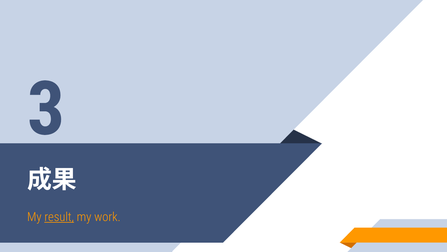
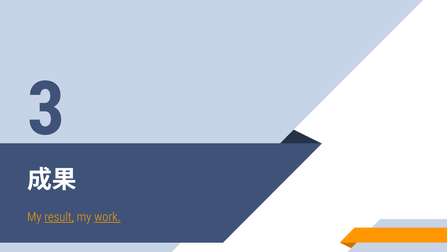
work underline: none -> present
